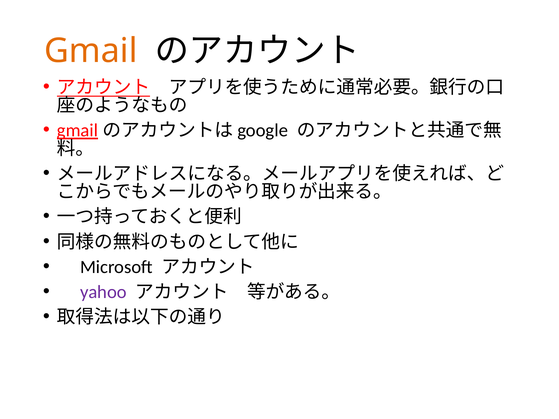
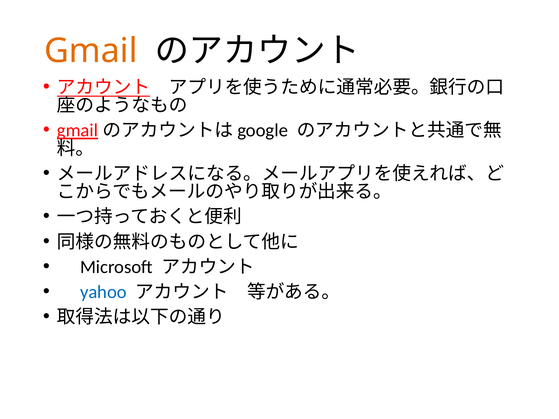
yahoo colour: purple -> blue
